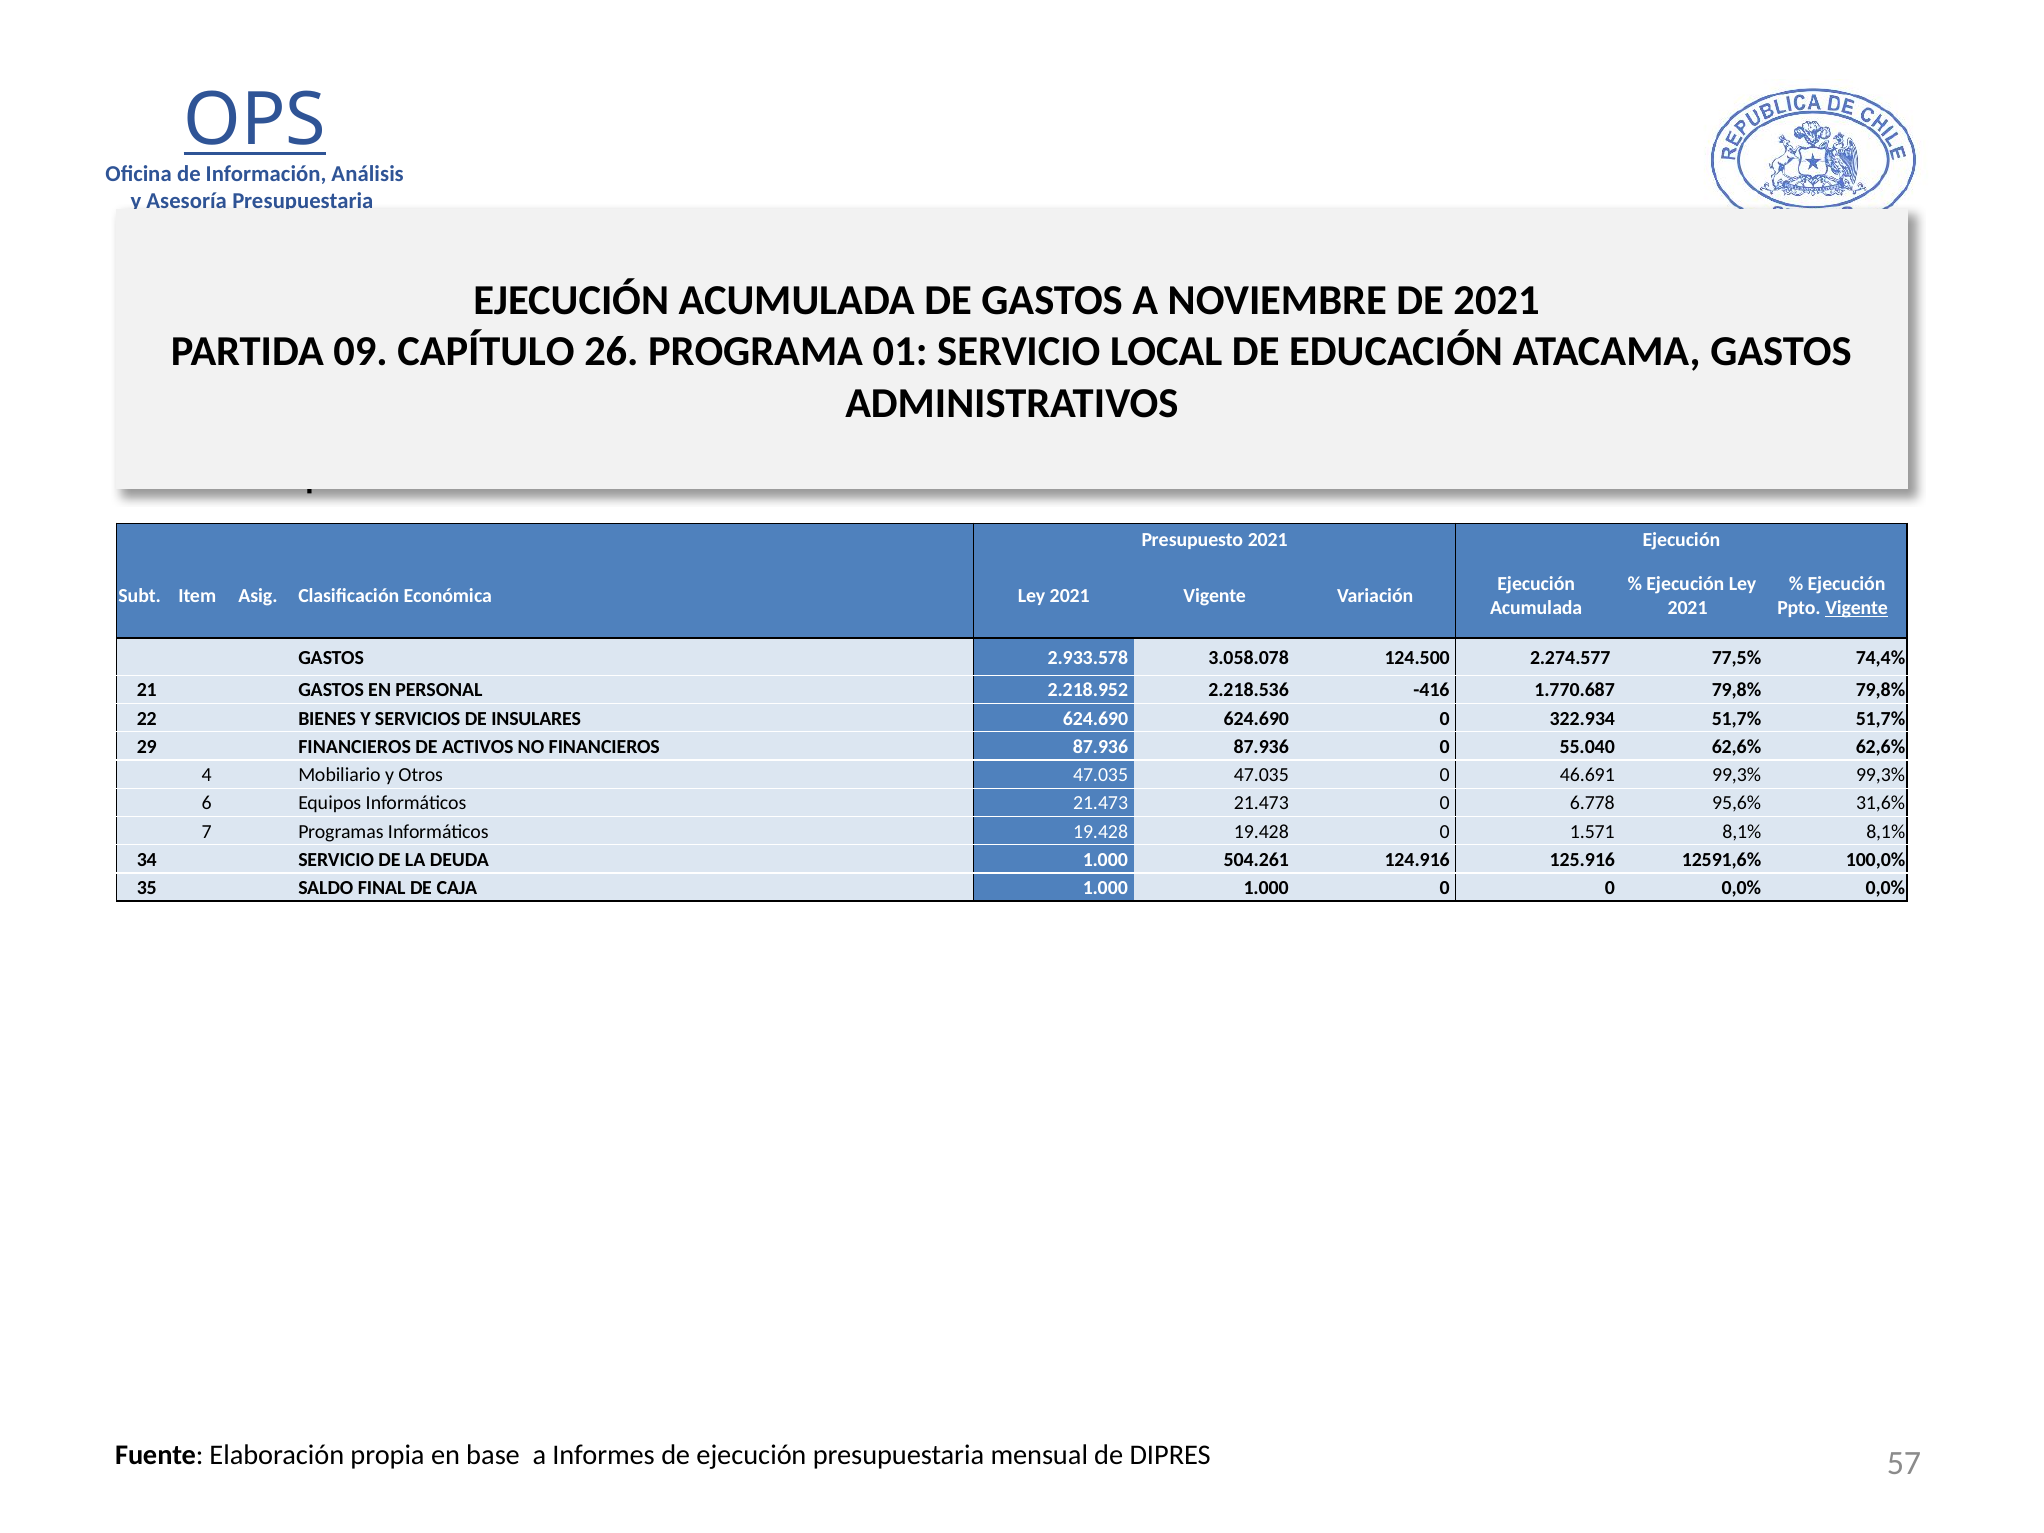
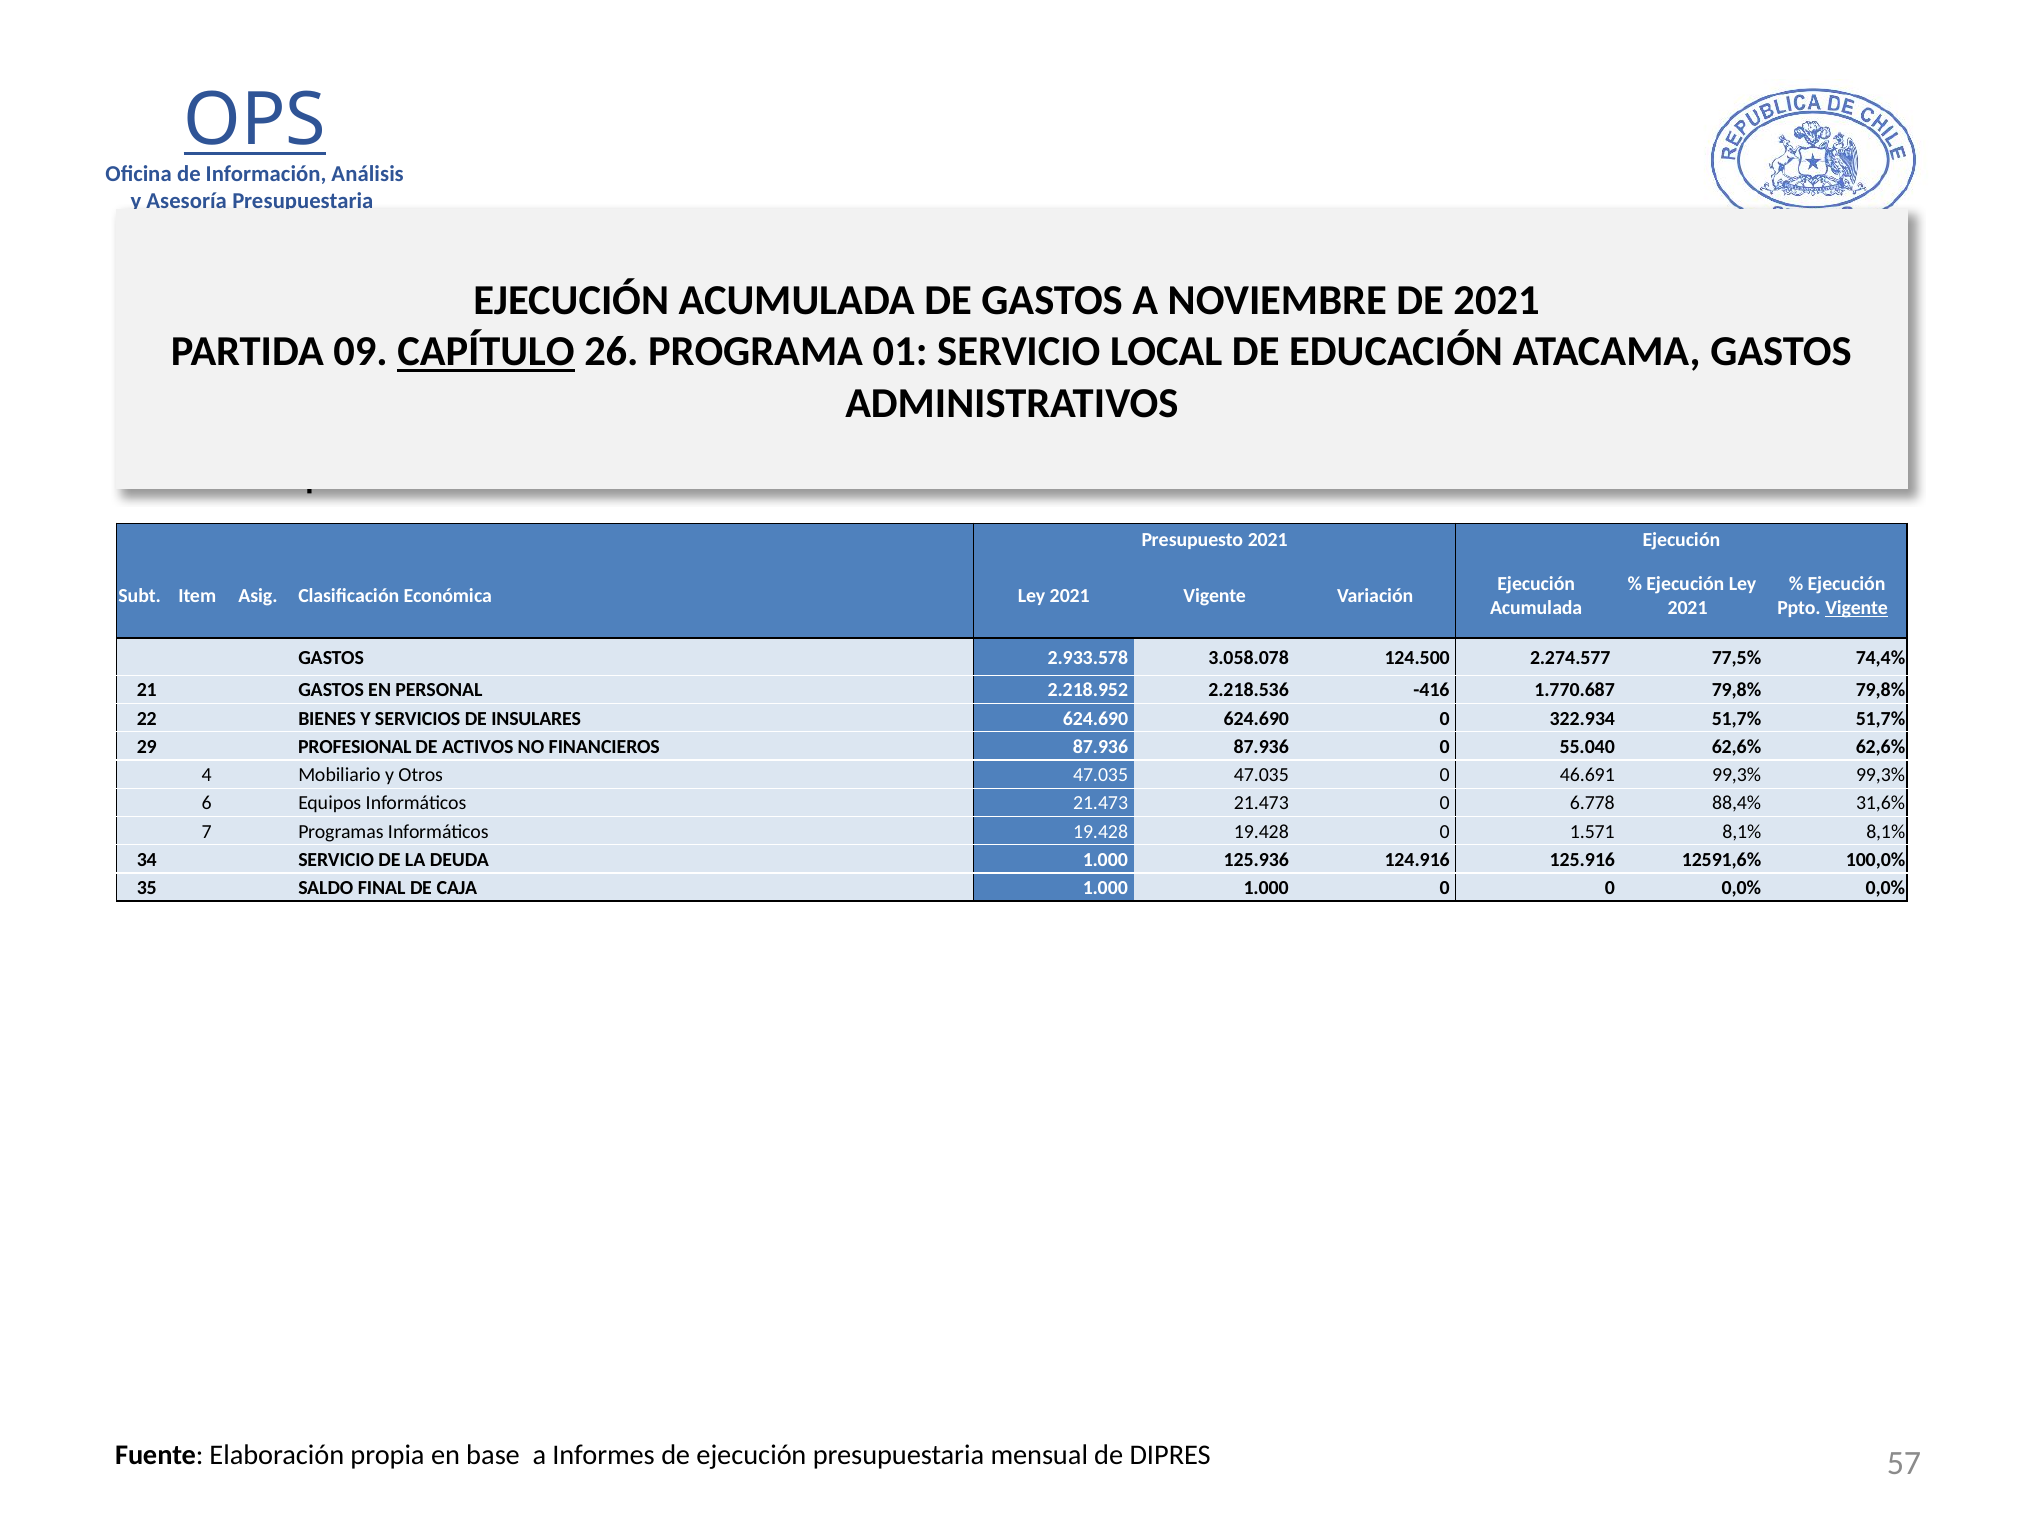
CAPÍTULO underline: none -> present
29 FINANCIEROS: FINANCIEROS -> PROFESIONAL
95,6%: 95,6% -> 88,4%
504.261: 504.261 -> 125.936
